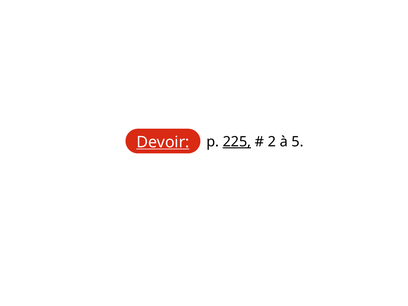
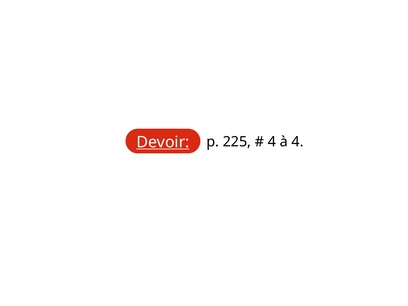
225 underline: present -> none
2 at (272, 142): 2 -> 4
à 5: 5 -> 4
